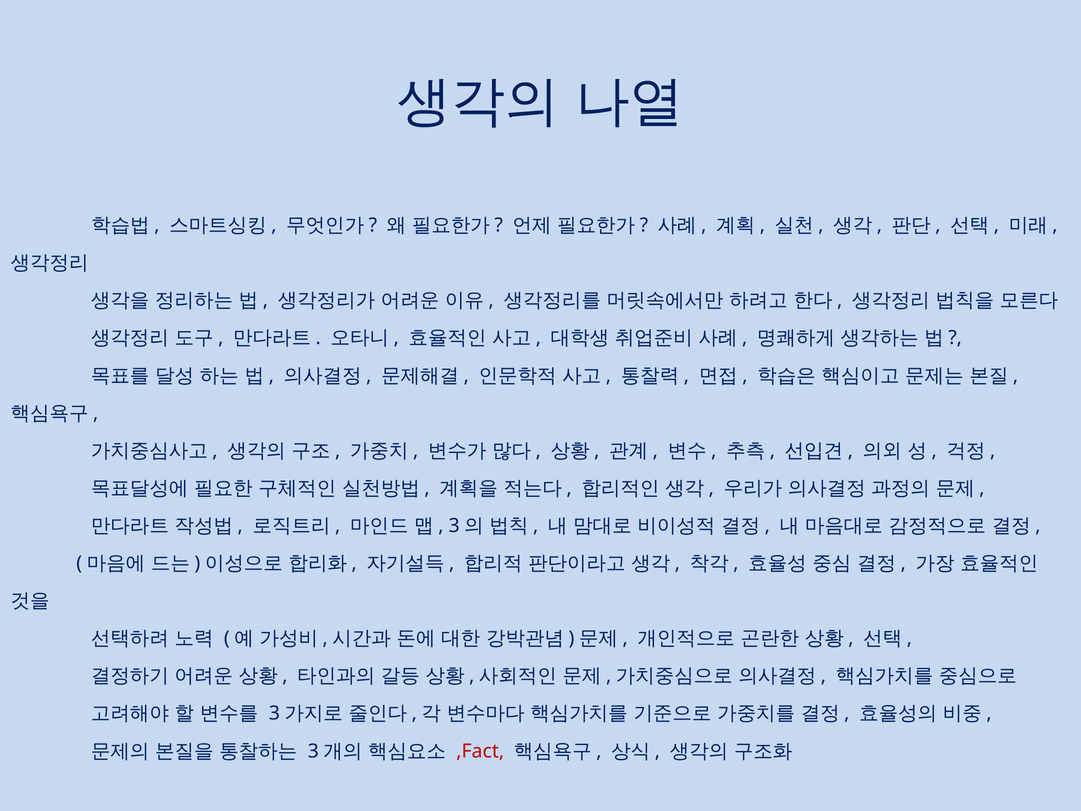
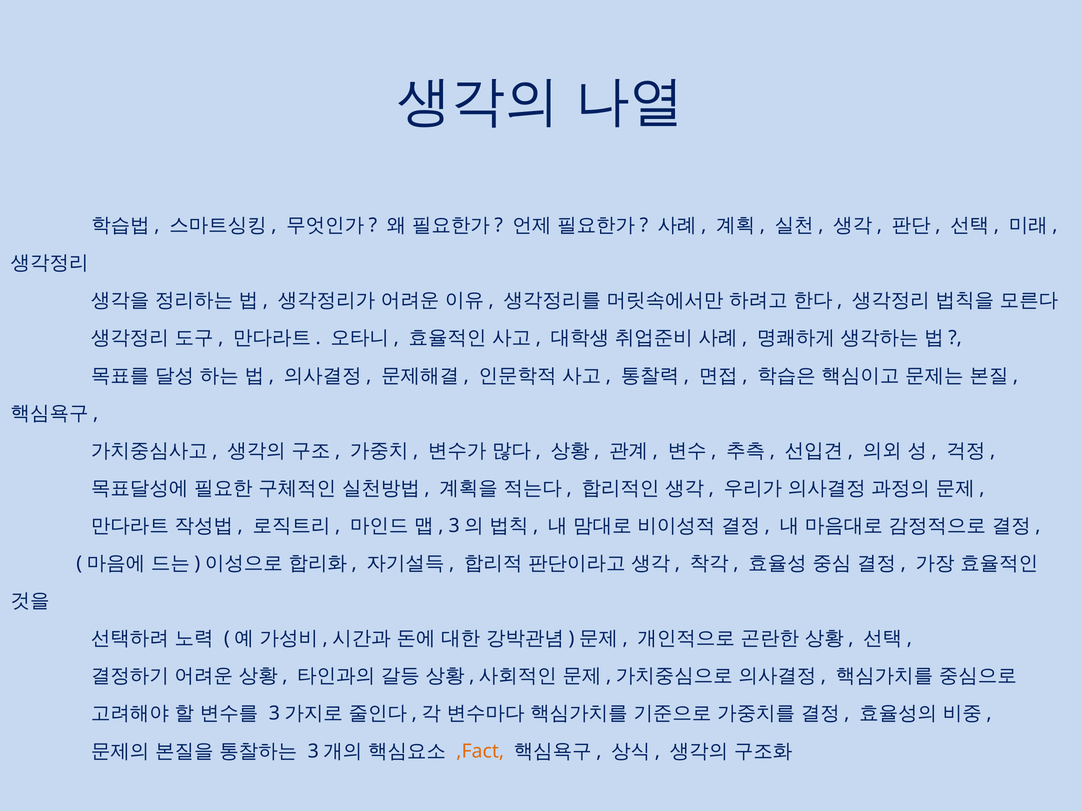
,Fact colour: red -> orange
